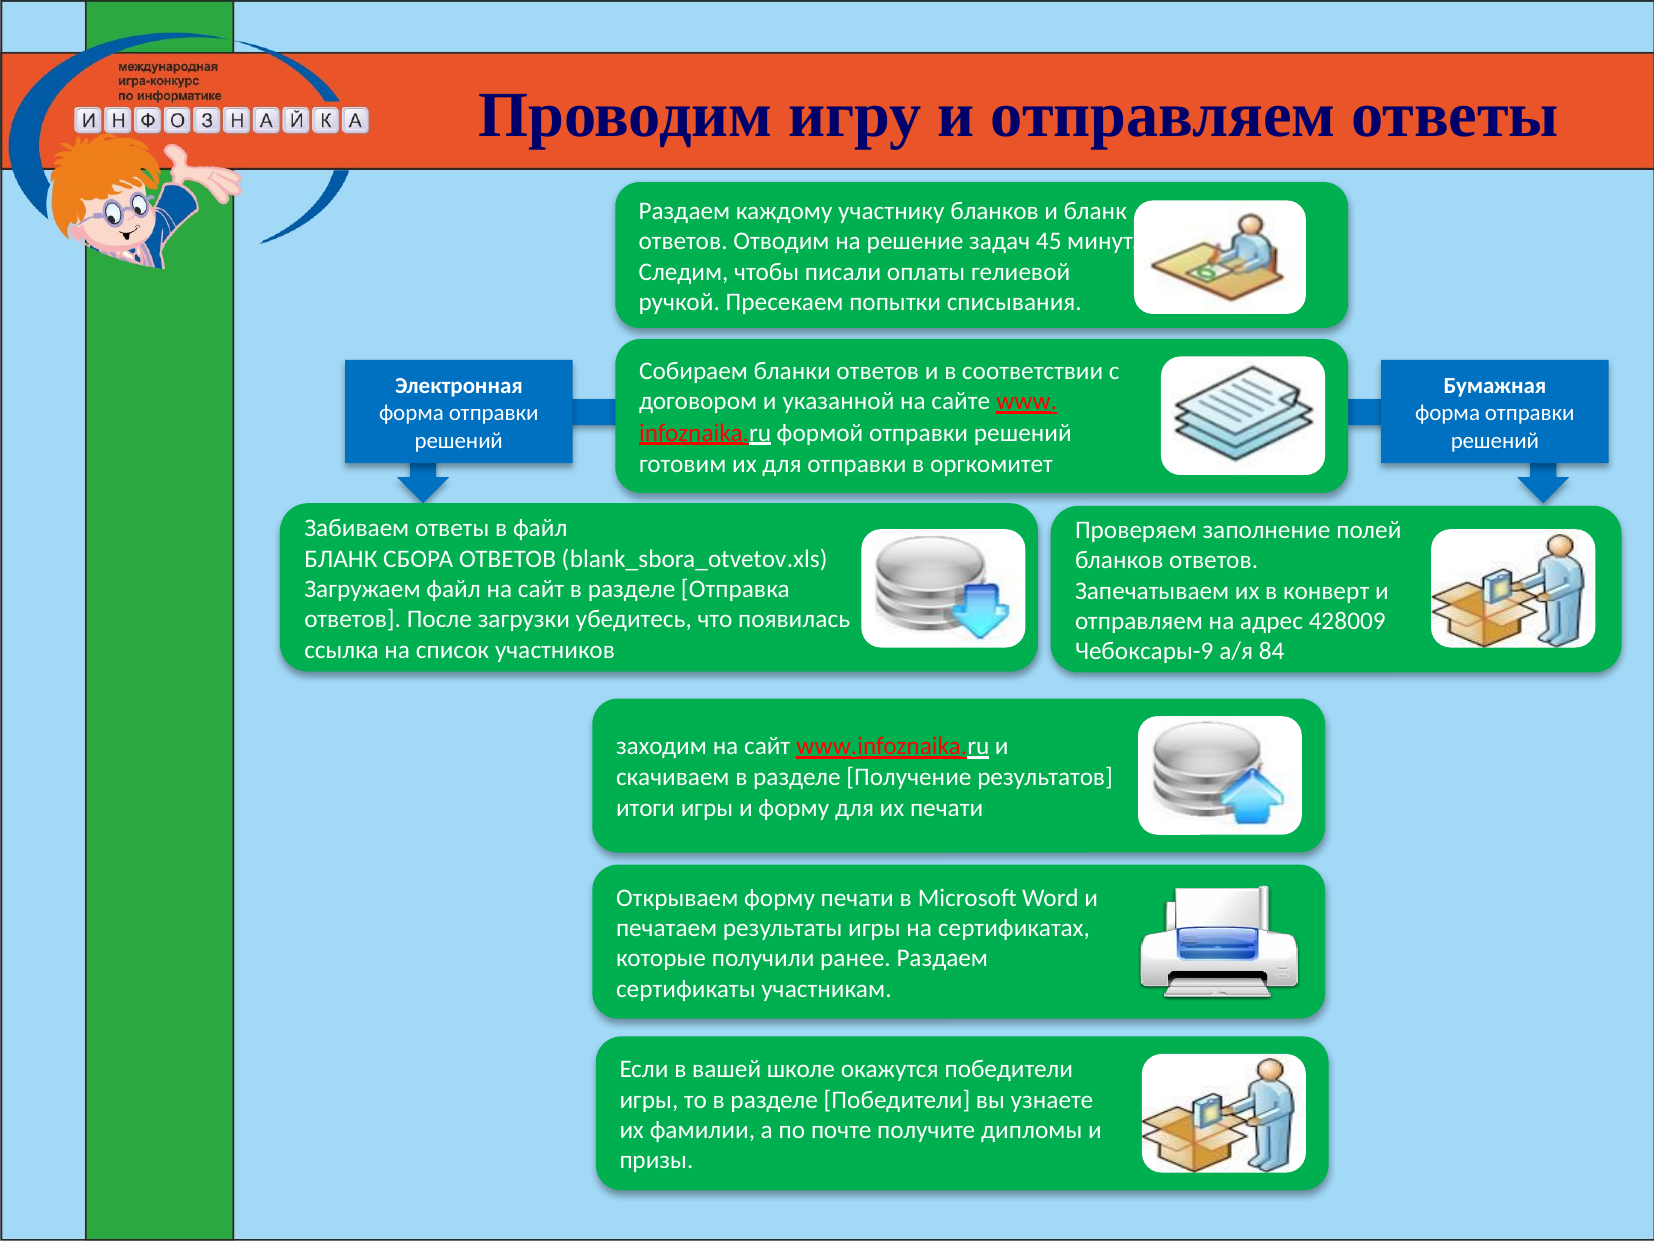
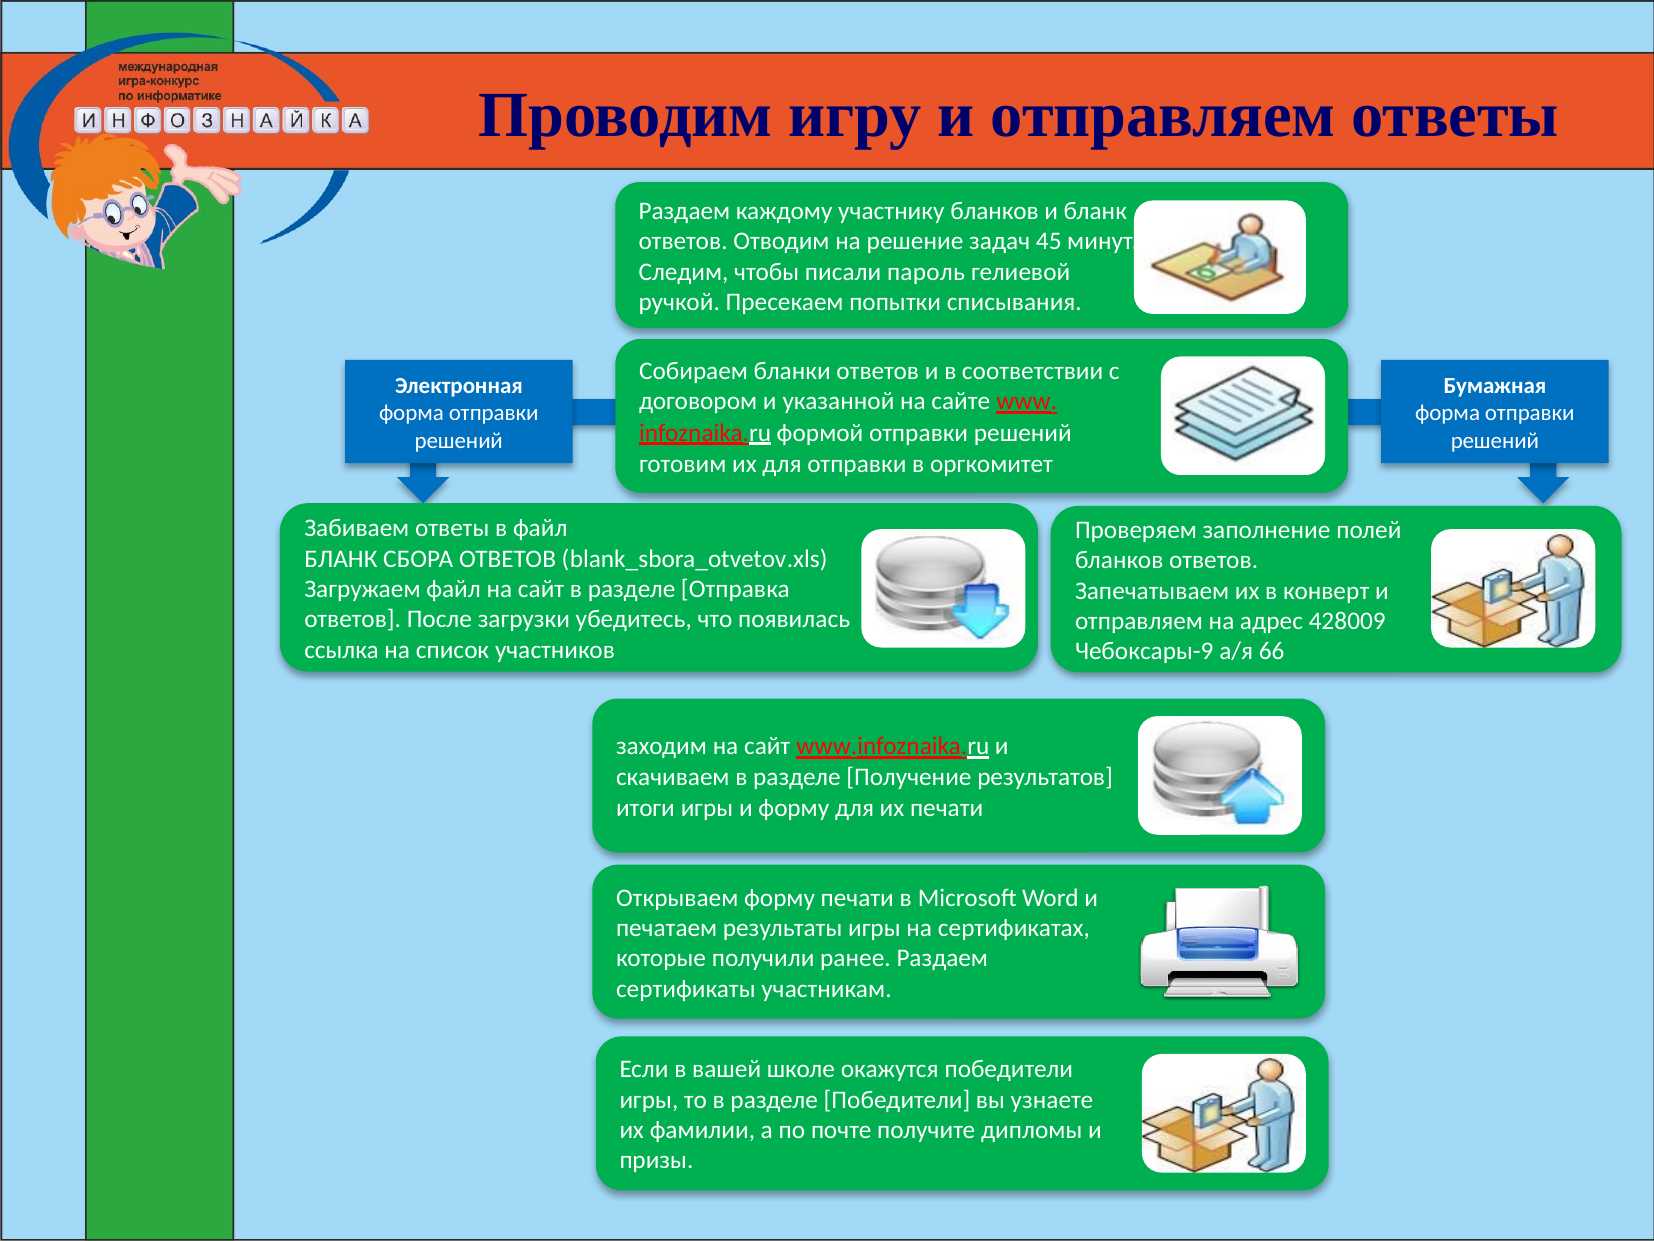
оплаты: оплаты -> пароль
84: 84 -> 66
